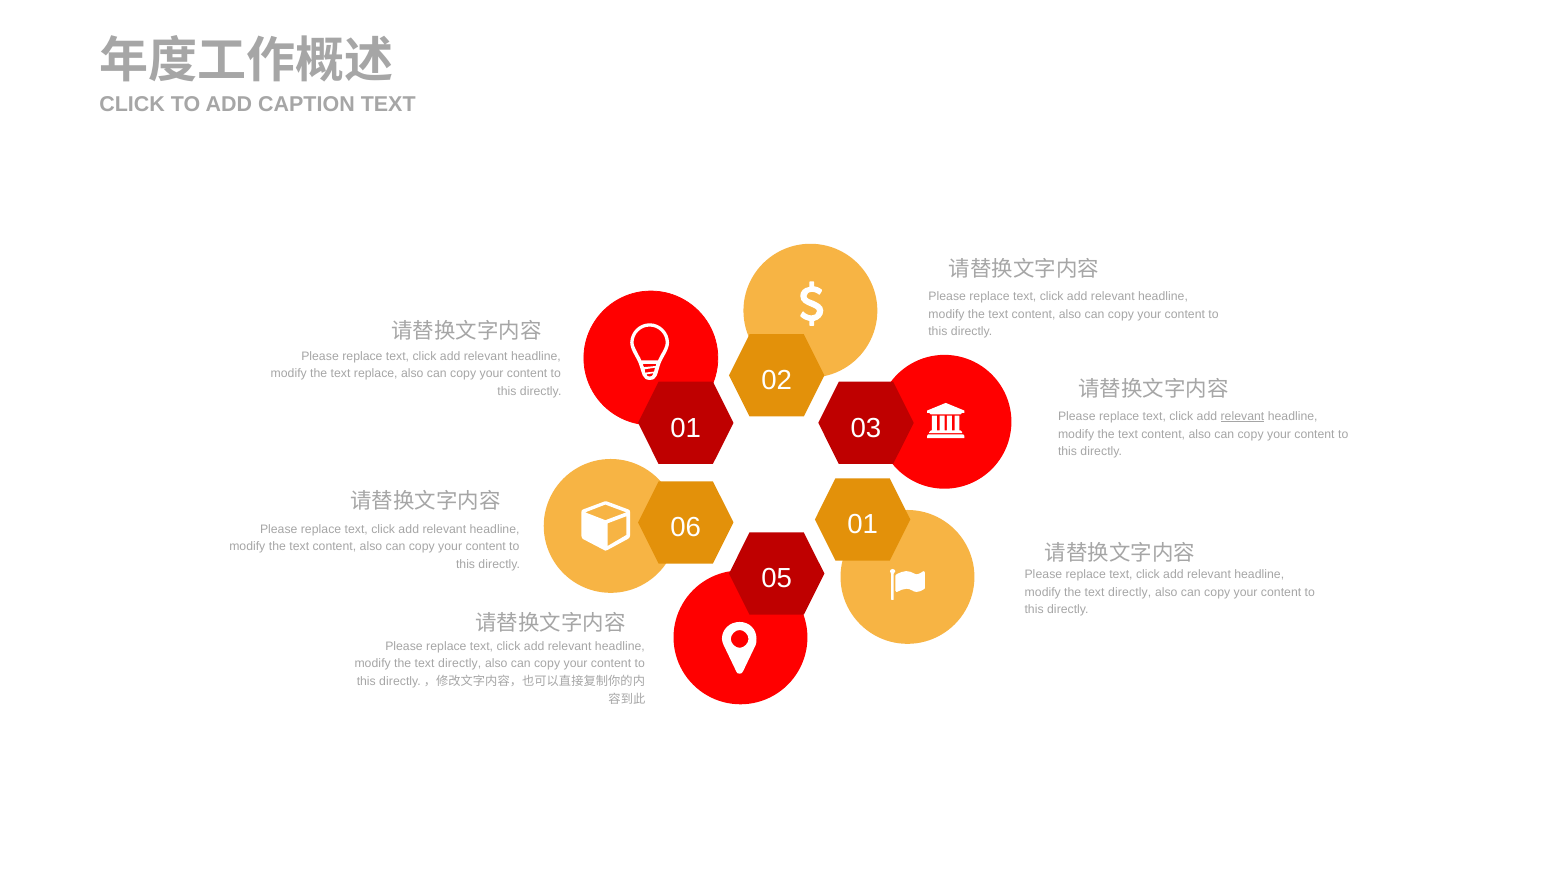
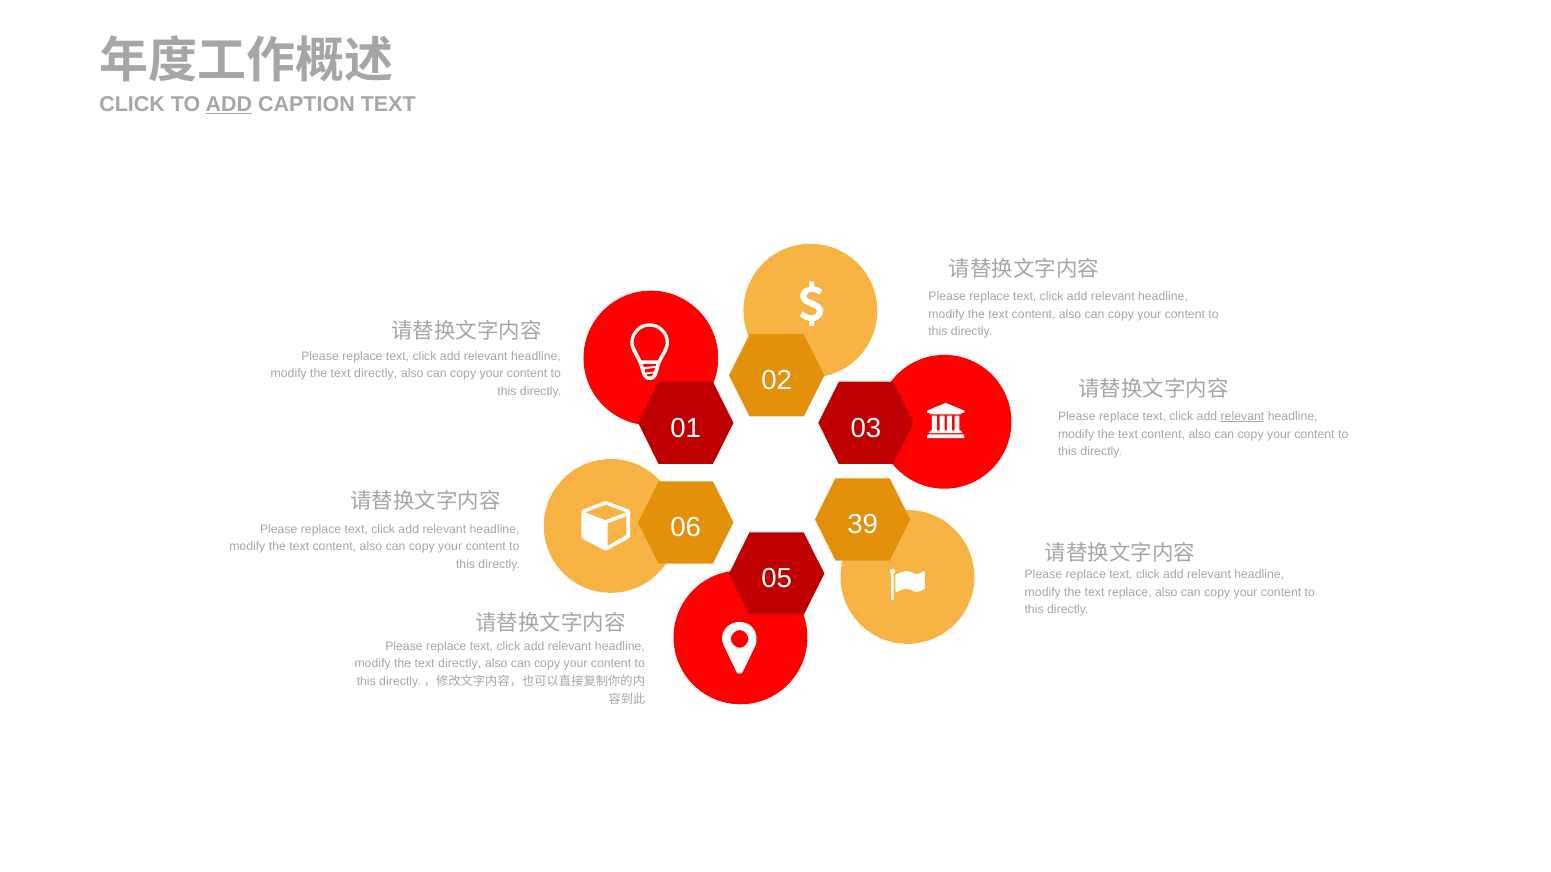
ADD at (229, 104) underline: none -> present
replace at (376, 374): replace -> directly
06 01: 01 -> 39
directly at (1130, 593): directly -> replace
